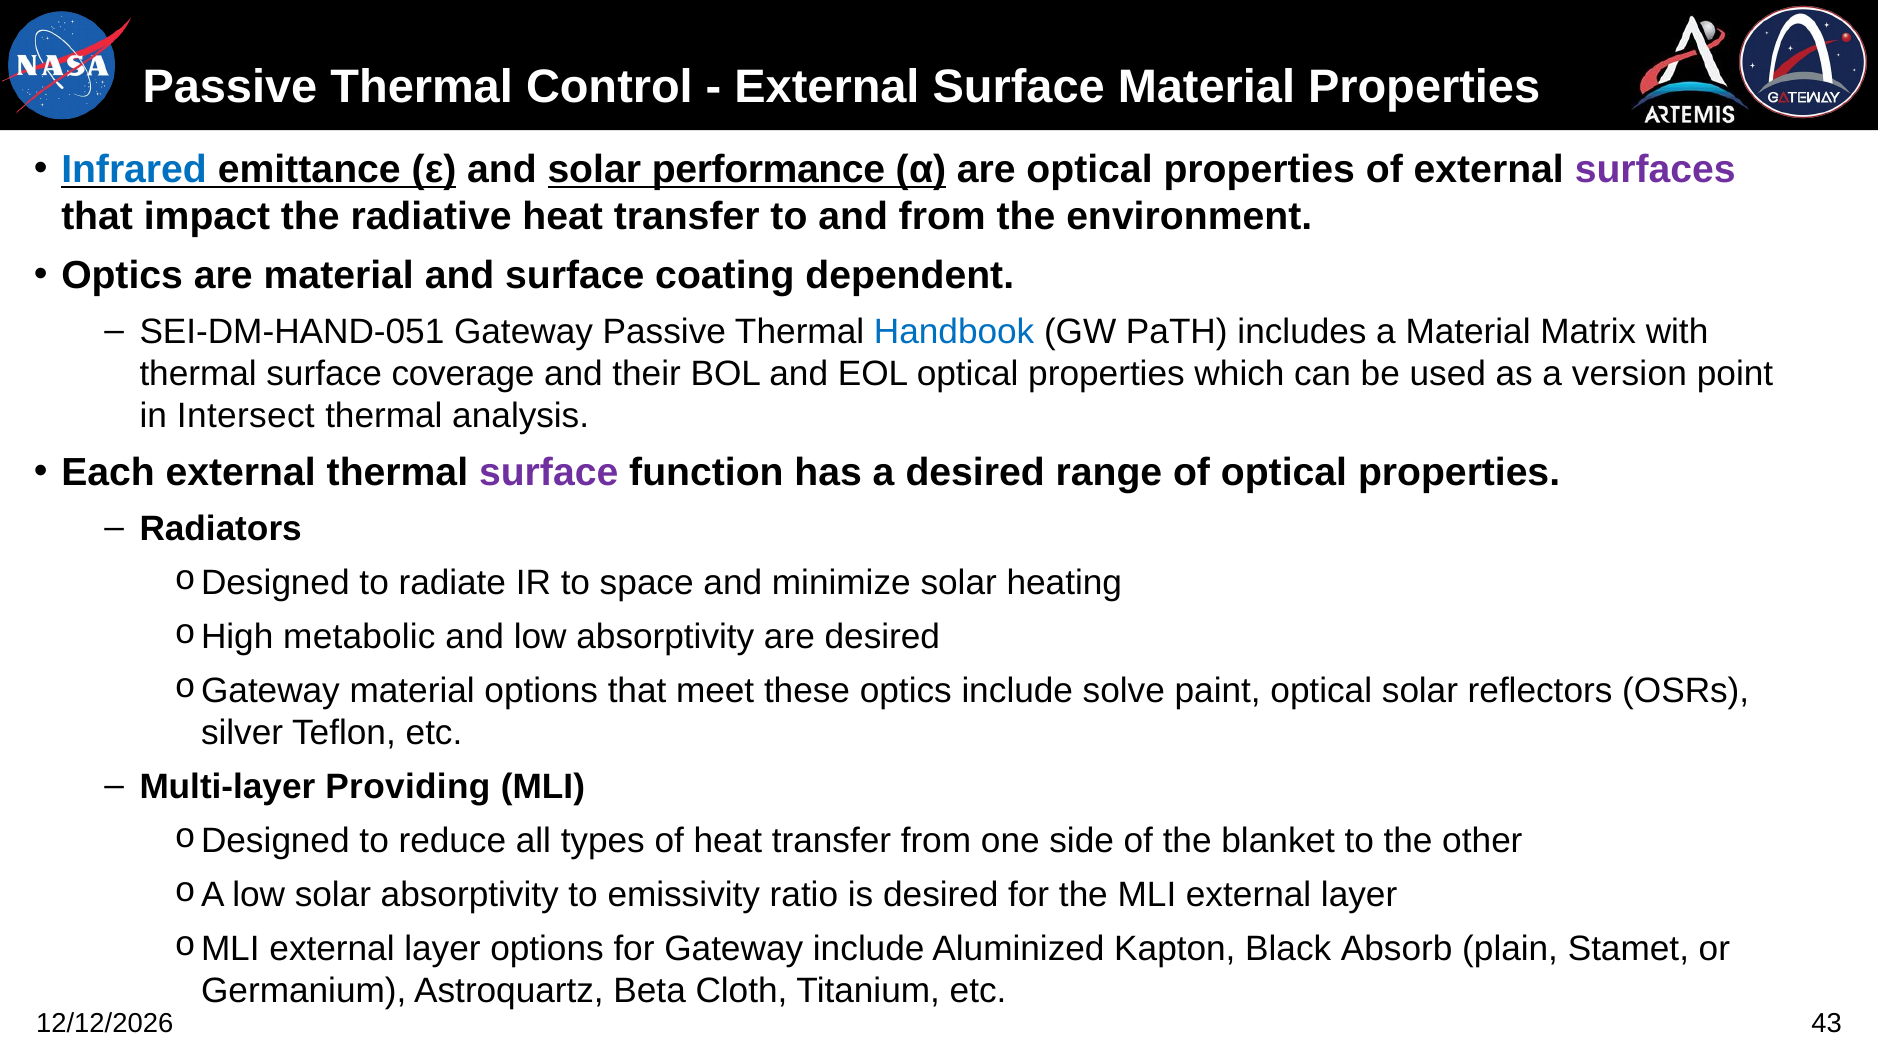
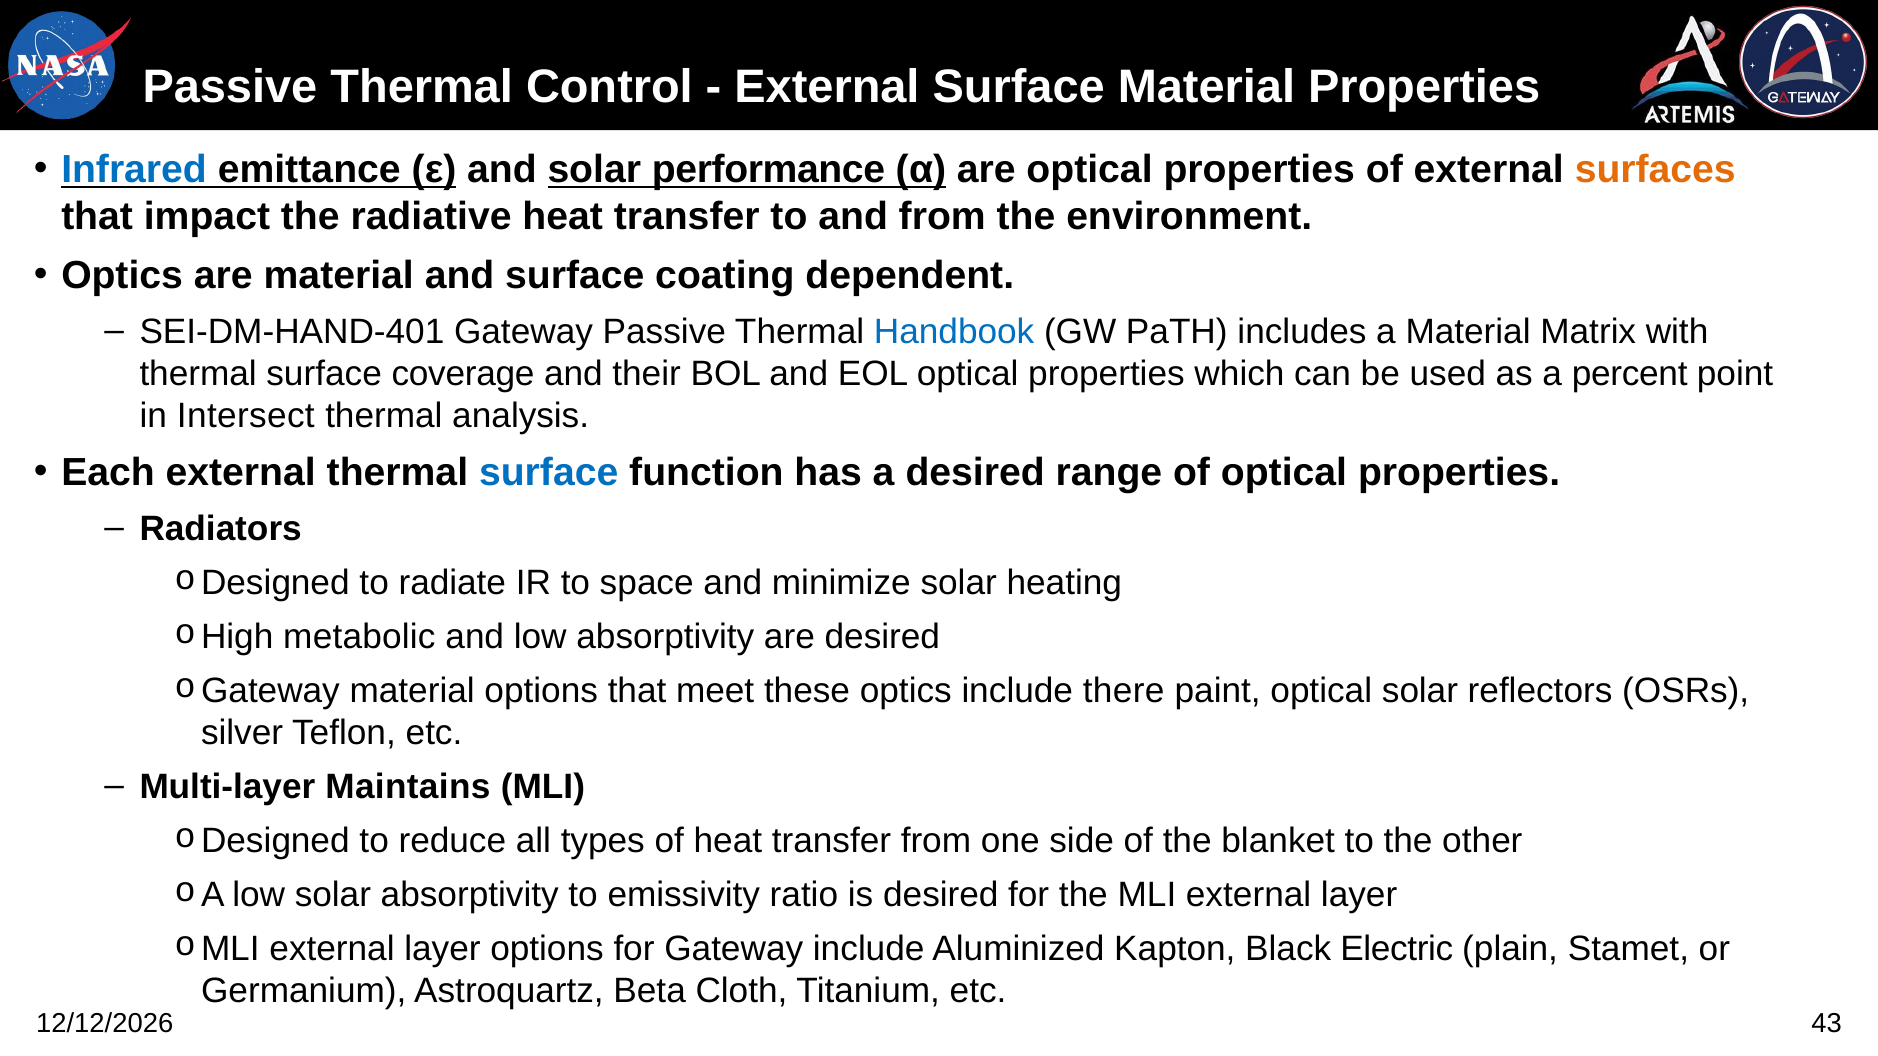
surfaces colour: purple -> orange
SEI-DM-HAND-051: SEI-DM-HAND-051 -> SEI-DM-HAND-401
version: version -> percent
surface at (549, 473) colour: purple -> blue
solve: solve -> there
Providing: Providing -> Maintains
Absorb: Absorb -> Electric
